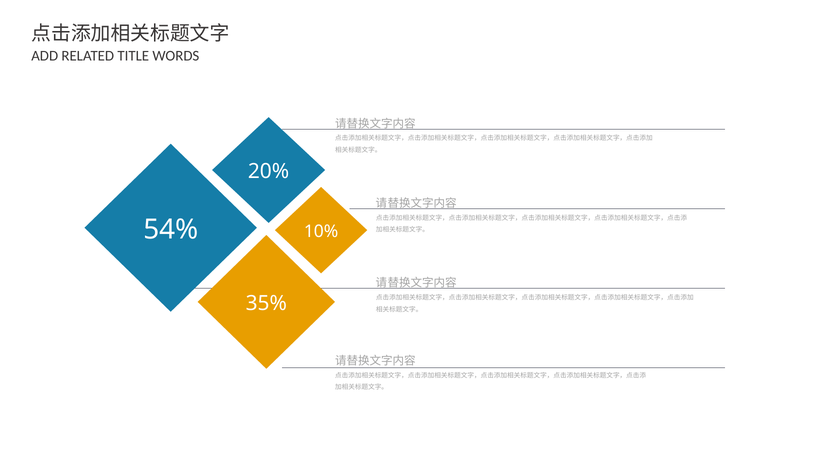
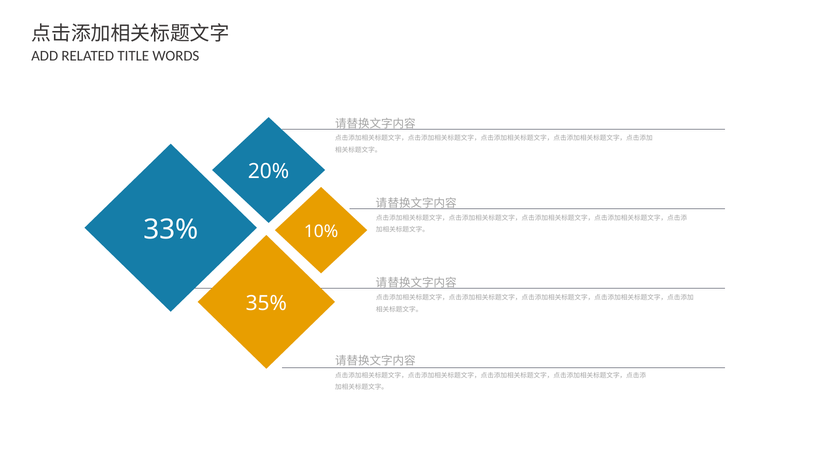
54%: 54% -> 33%
